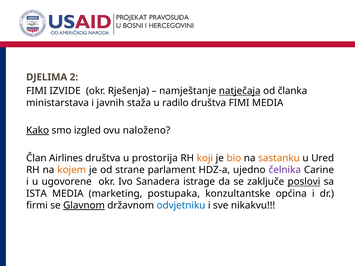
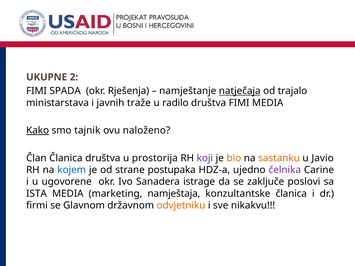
DJELIMA: DJELIMA -> UKUPNE
IZVIDE: IZVIDE -> SPADA
članka: članka -> trajalo
staža: staža -> traže
izgled: izgled -> tajnik
Član Airlines: Airlines -> Članica
koji colour: orange -> purple
Ured: Ured -> Javio
kojem colour: orange -> blue
parlament: parlament -> postupaka
poslovi underline: present -> none
postupaka: postupaka -> namještaja
konzultantske općina: općina -> članica
Glavnom underline: present -> none
odvjetniku colour: blue -> orange
